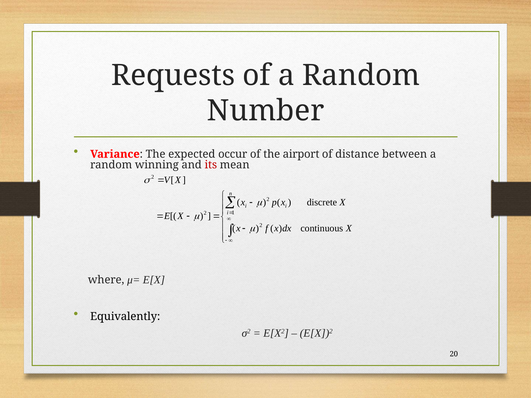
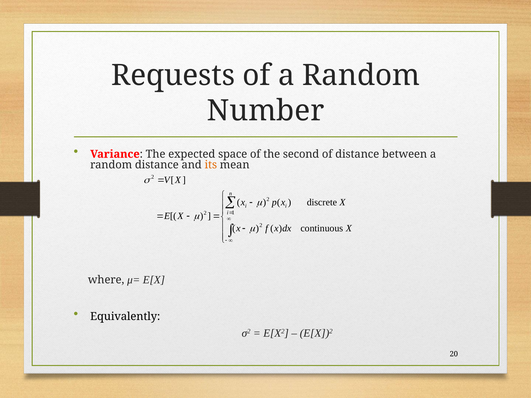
occur: occur -> space
airport: airport -> second
random winning: winning -> distance
its colour: red -> orange
